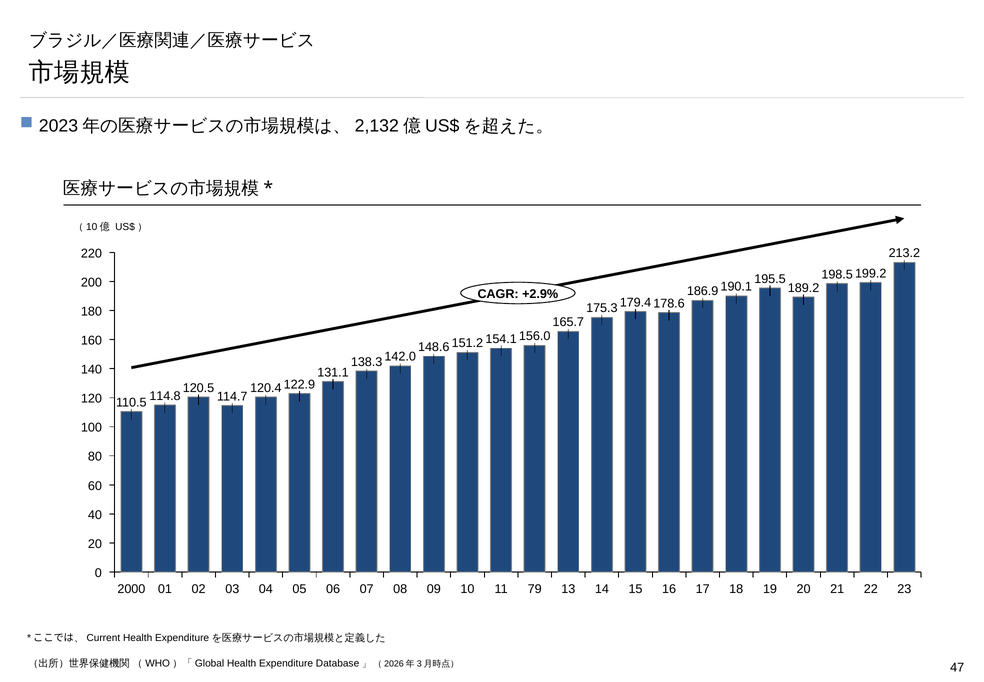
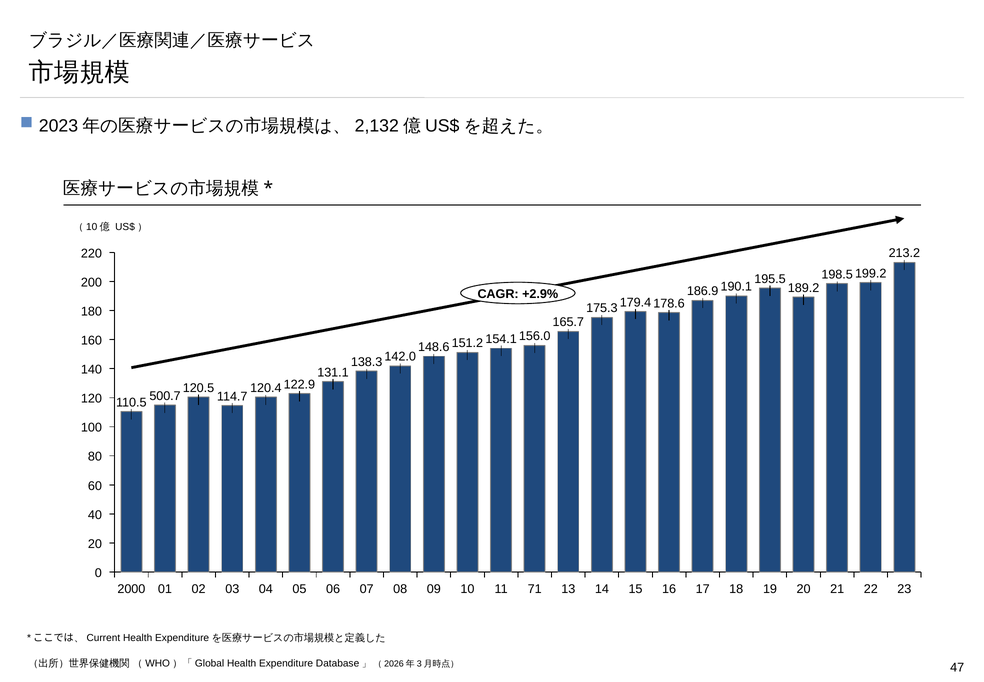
114.8: 114.8 -> 500.7
79: 79 -> 71
